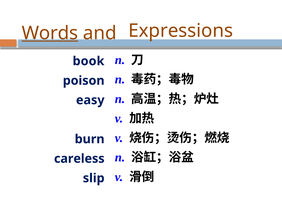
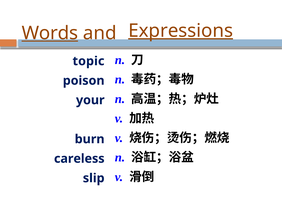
Expressions underline: none -> present
book: book -> topic
easy: easy -> your
